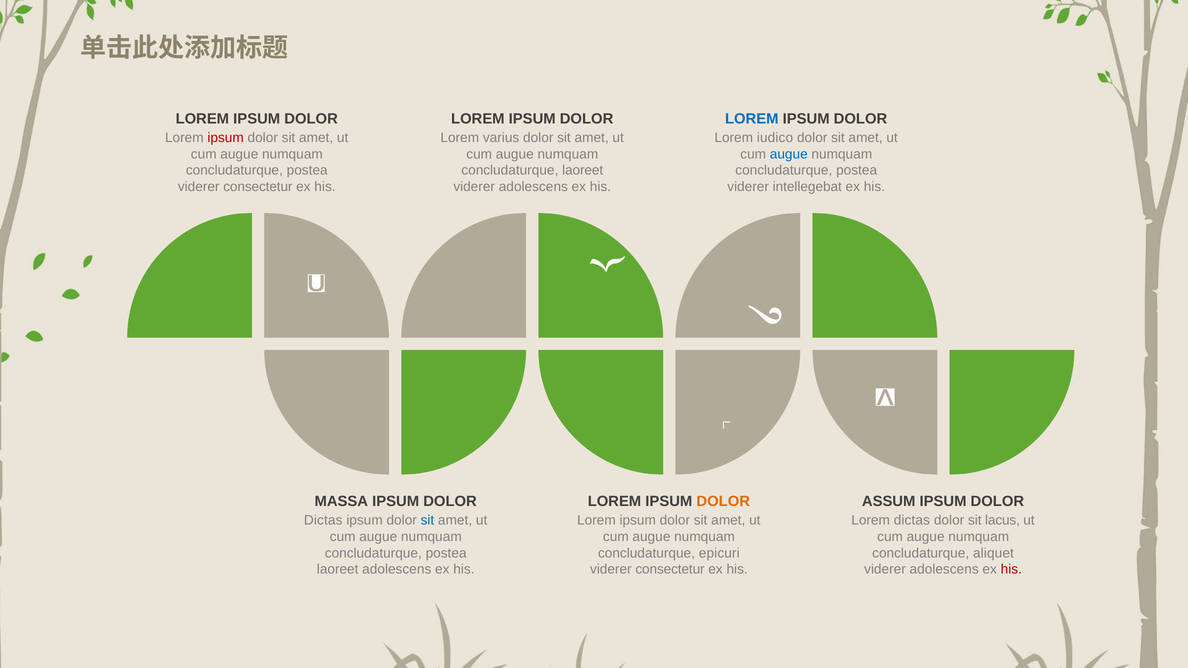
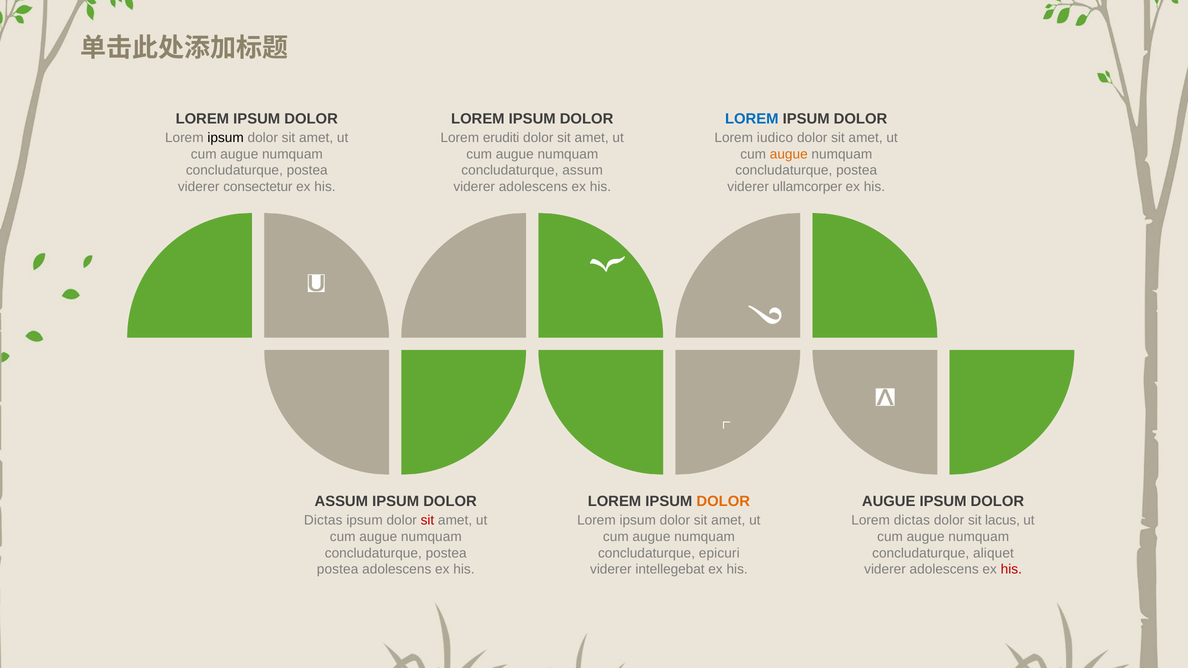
ipsum at (226, 138) colour: red -> black
varius: varius -> eruditi
augue at (789, 154) colour: blue -> orange
concludaturque laoreet: laoreet -> assum
intellegebat: intellegebat -> ullamcorper
MASSA at (341, 502): MASSA -> ASSUM
ASSUM at (889, 502): ASSUM -> AUGUE
sit at (427, 521) colour: blue -> red
laoreet at (338, 570): laoreet -> postea
consectetur at (670, 570): consectetur -> intellegebat
